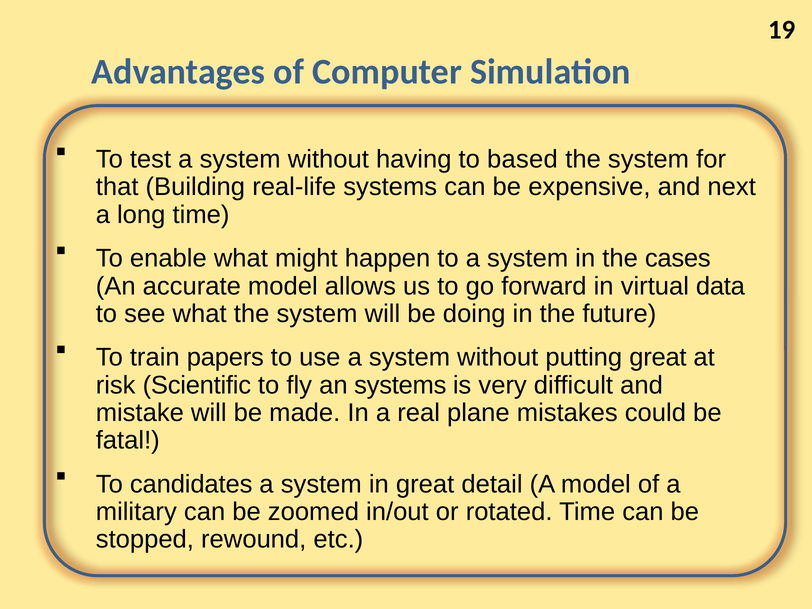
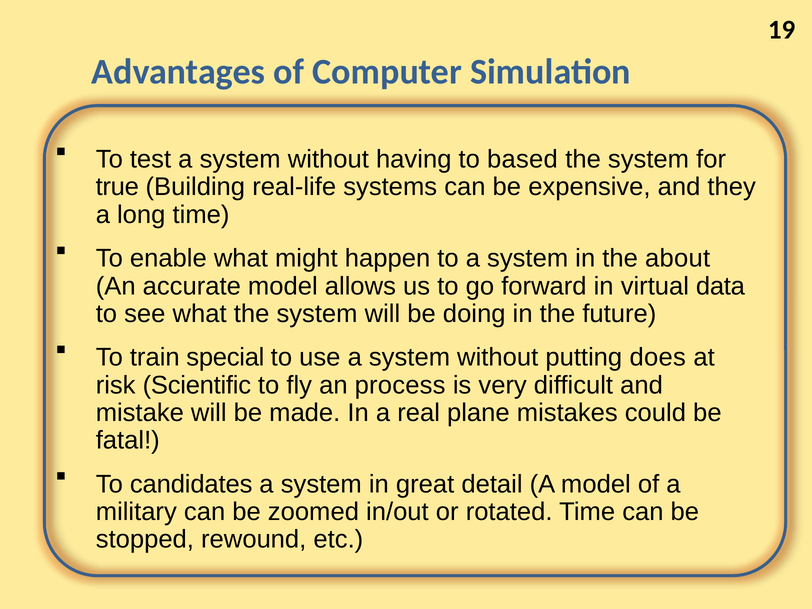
that: that -> true
next: next -> they
cases: cases -> about
papers: papers -> special
putting great: great -> does
an systems: systems -> process
